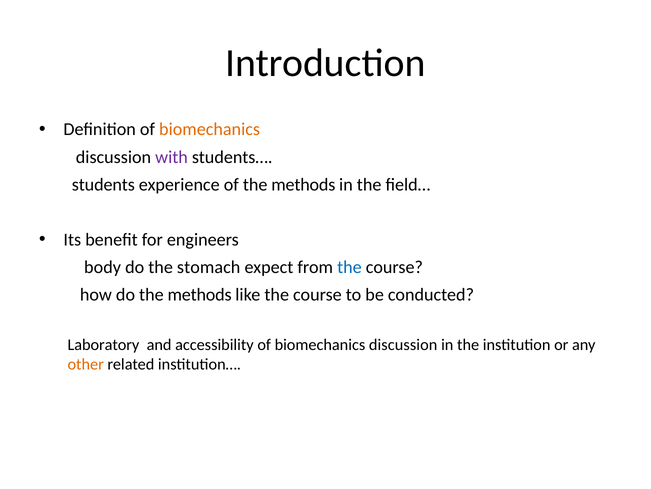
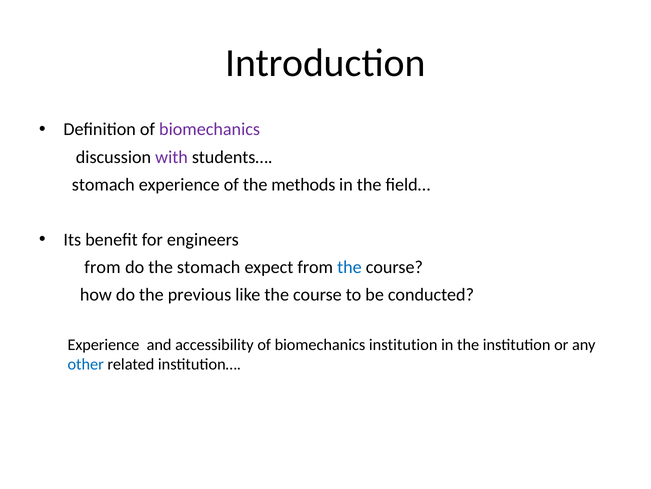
biomechanics at (210, 129) colour: orange -> purple
students at (103, 184): students -> stomach
body at (103, 267): body -> from
do the methods: methods -> previous
Laboratory at (103, 344): Laboratory -> Experience
accessibility of biomechanics discussion: discussion -> institution
other colour: orange -> blue
